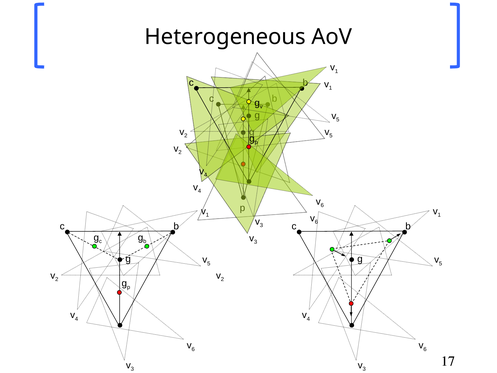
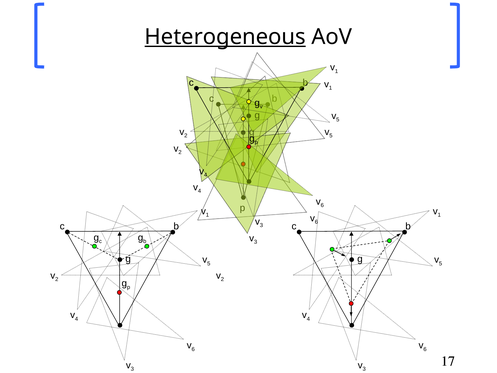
Heterogeneous underline: none -> present
